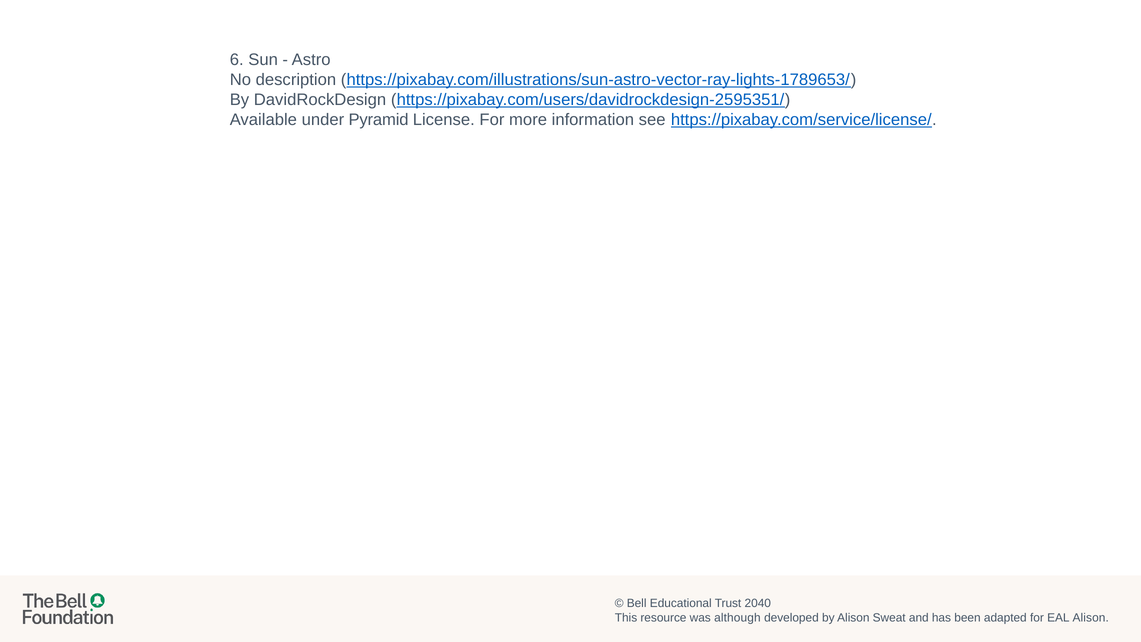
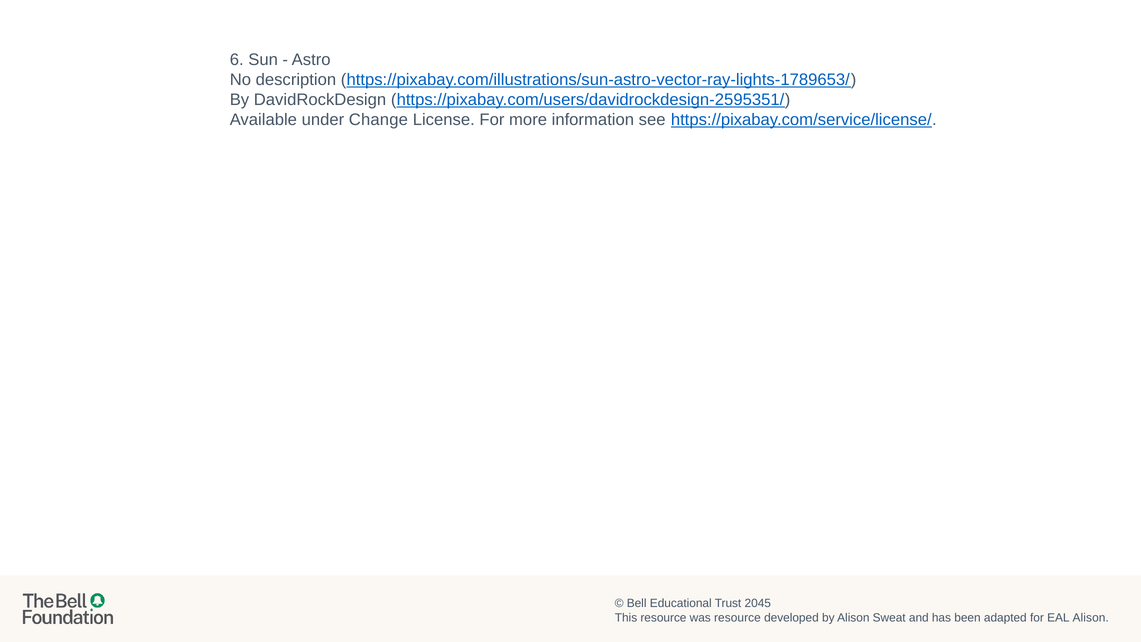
Pyramid: Pyramid -> Change
2040: 2040 -> 2045
was although: although -> resource
